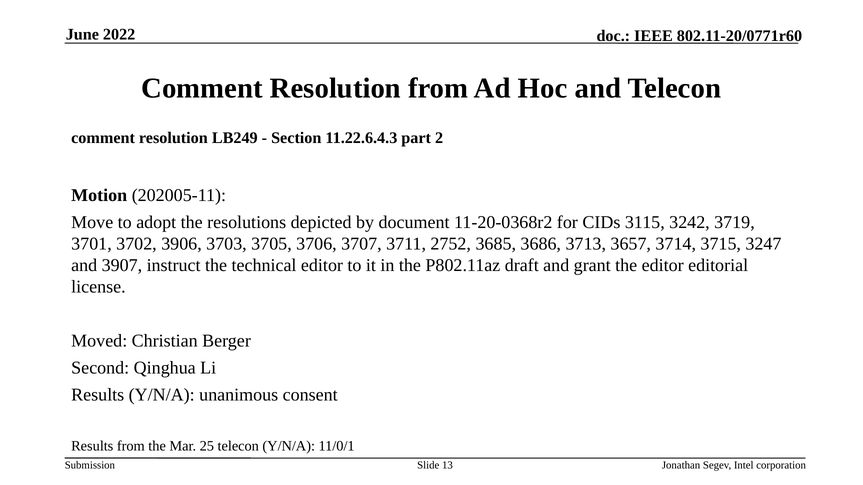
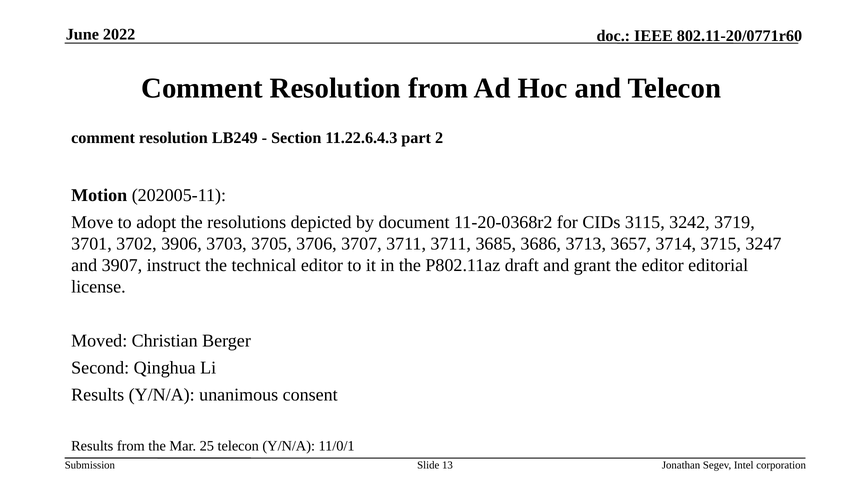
3711 2752: 2752 -> 3711
